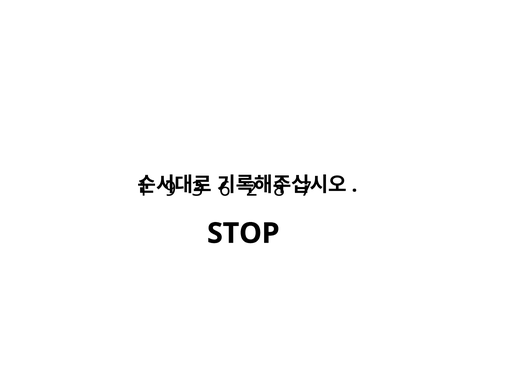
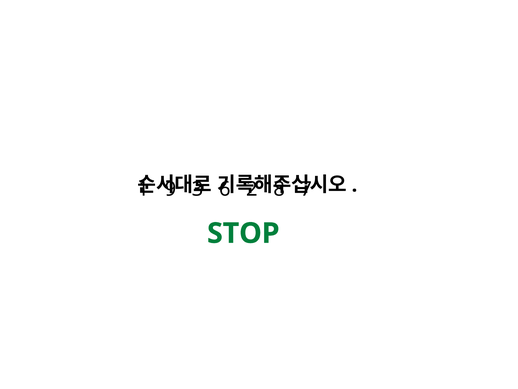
STOP colour: black -> green
